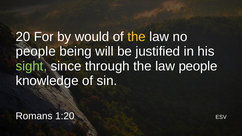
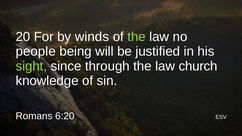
would: would -> winds
the at (137, 37) colour: yellow -> light green
law people: people -> church
1:20: 1:20 -> 6:20
